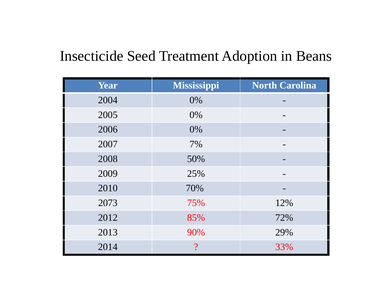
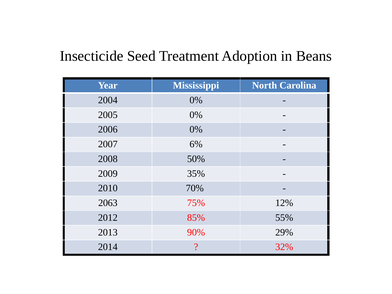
7%: 7% -> 6%
25%: 25% -> 35%
2073: 2073 -> 2063
72%: 72% -> 55%
33%: 33% -> 32%
